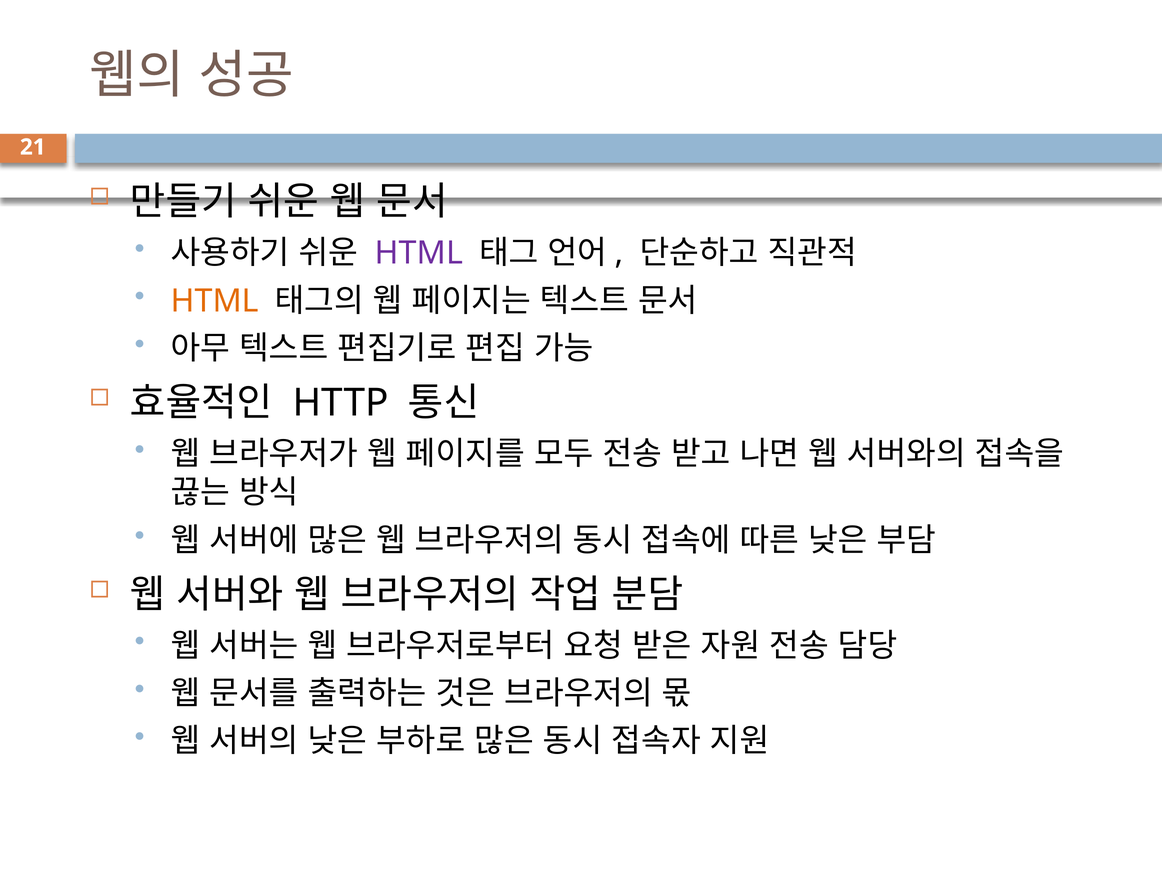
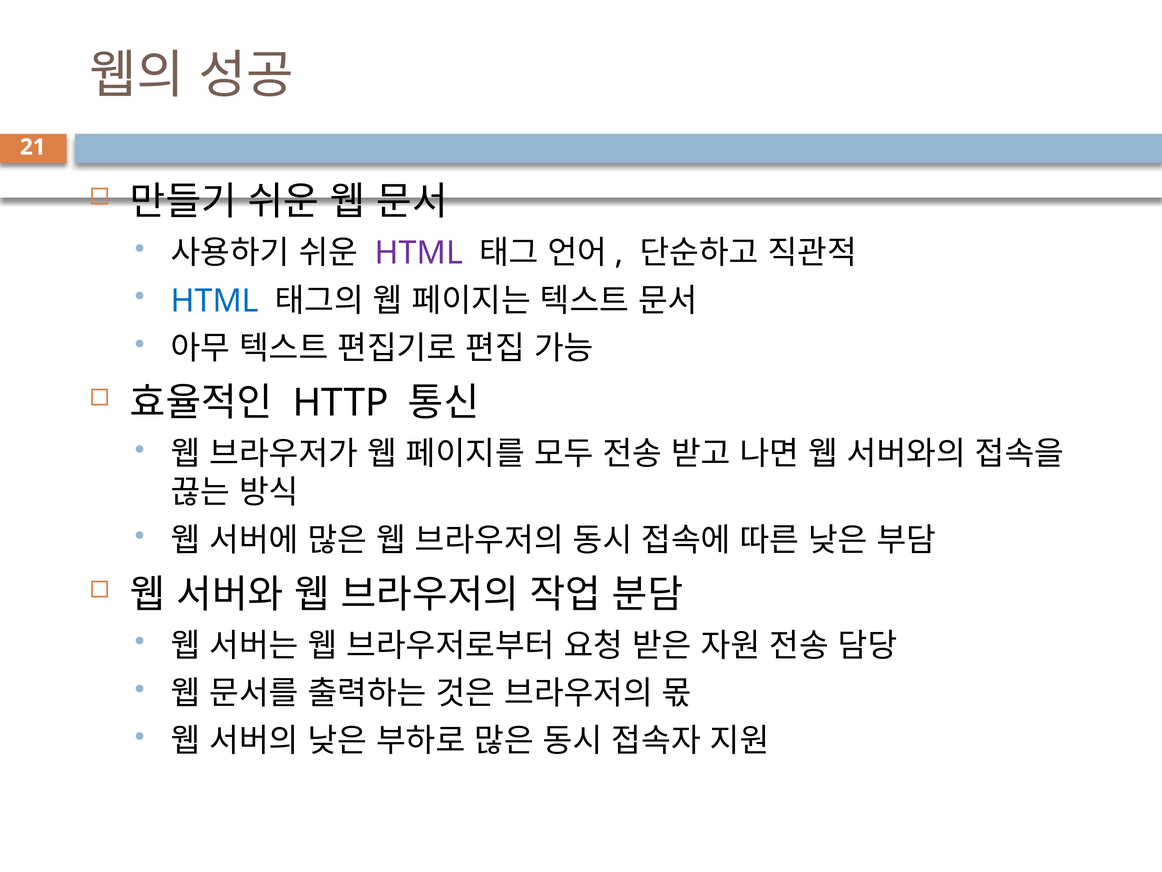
HTML at (215, 301) colour: orange -> blue
